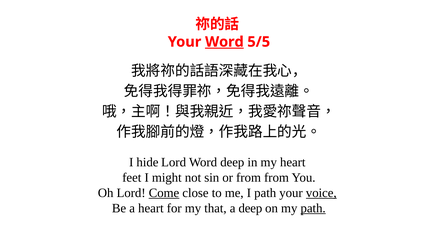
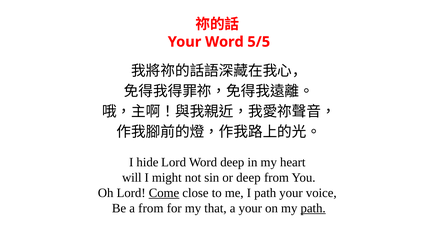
Word at (224, 42) underline: present -> none
feet: feet -> will
or from: from -> deep
voice underline: present -> none
a heart: heart -> from
a deep: deep -> your
